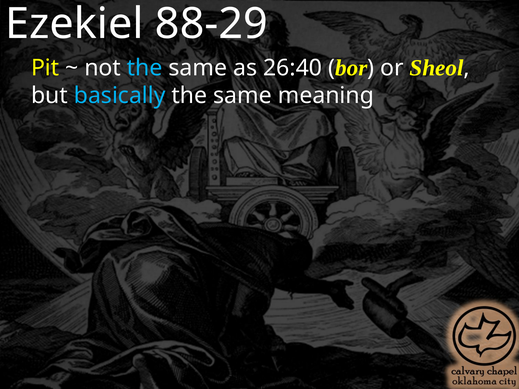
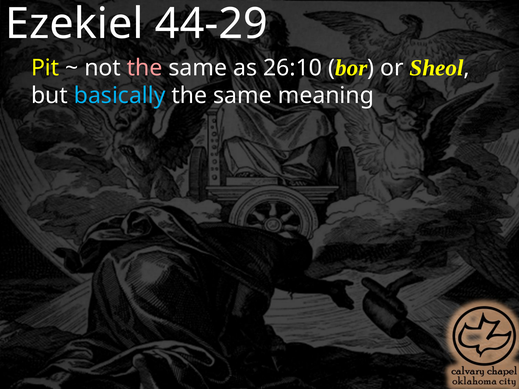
88-29: 88-29 -> 44-29
the at (145, 68) colour: light blue -> pink
26:40: 26:40 -> 26:10
